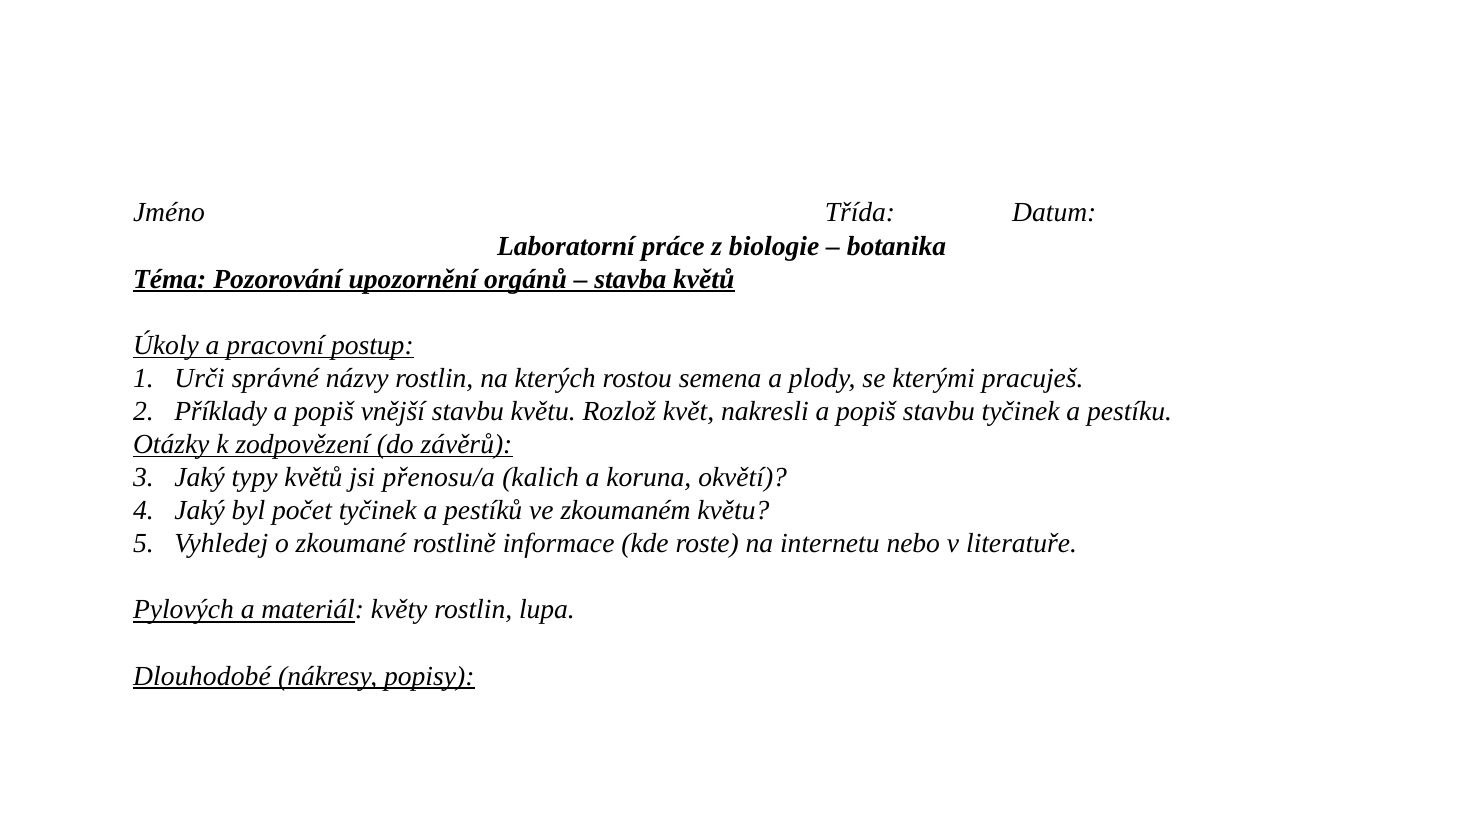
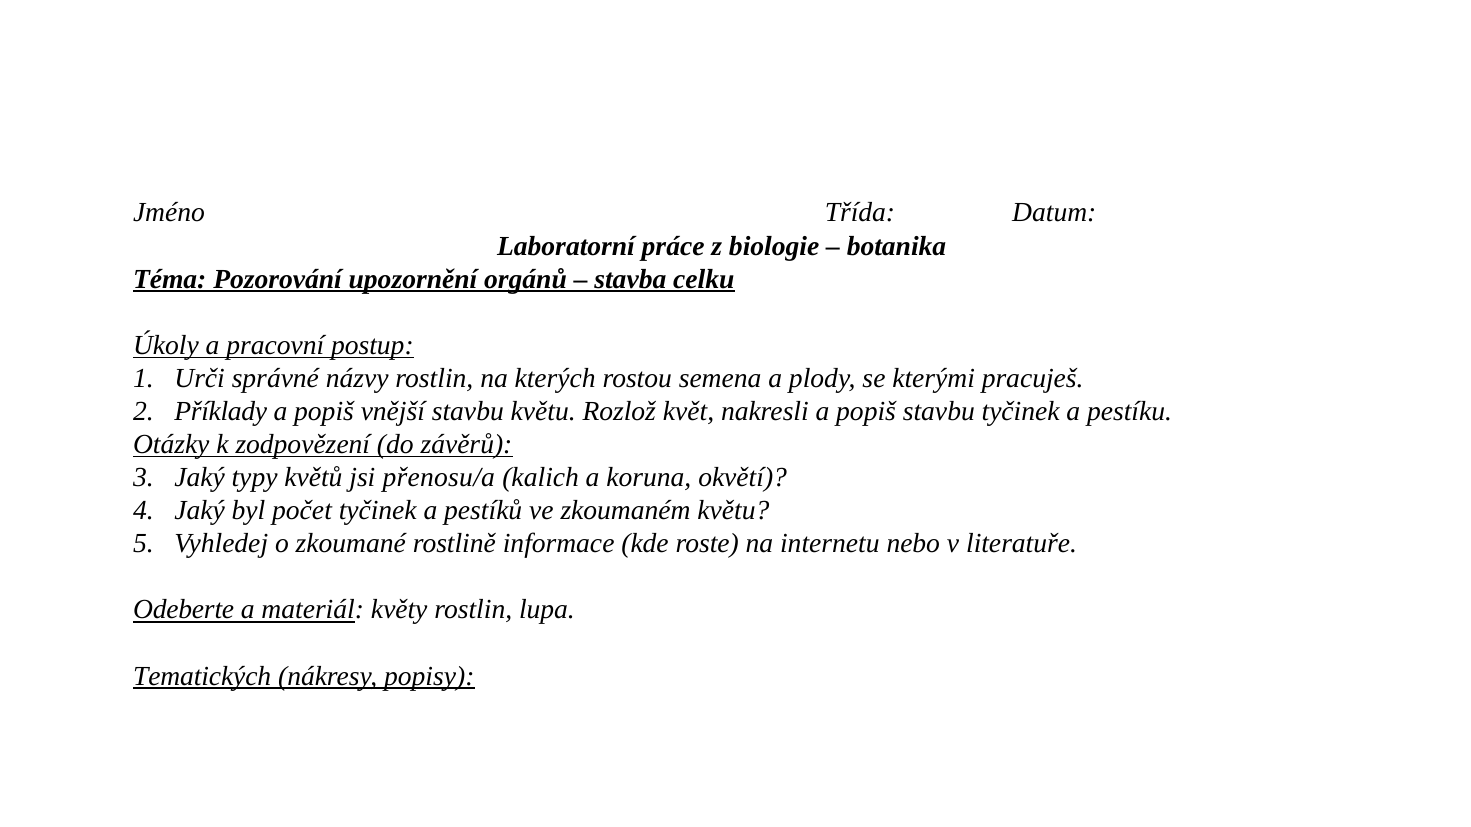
stavba květů: květů -> celku
Pylových: Pylových -> Odeberte
Dlouhodobé: Dlouhodobé -> Tematických
